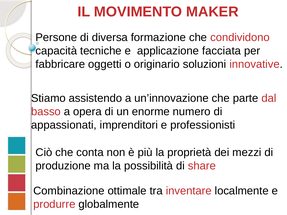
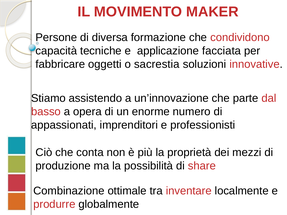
originario: originario -> sacrestia
